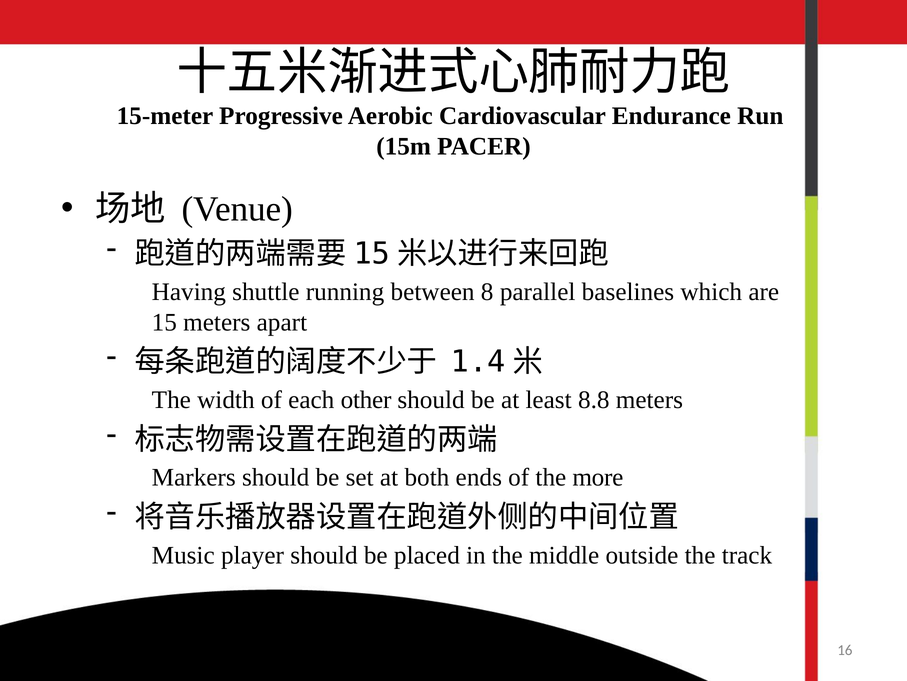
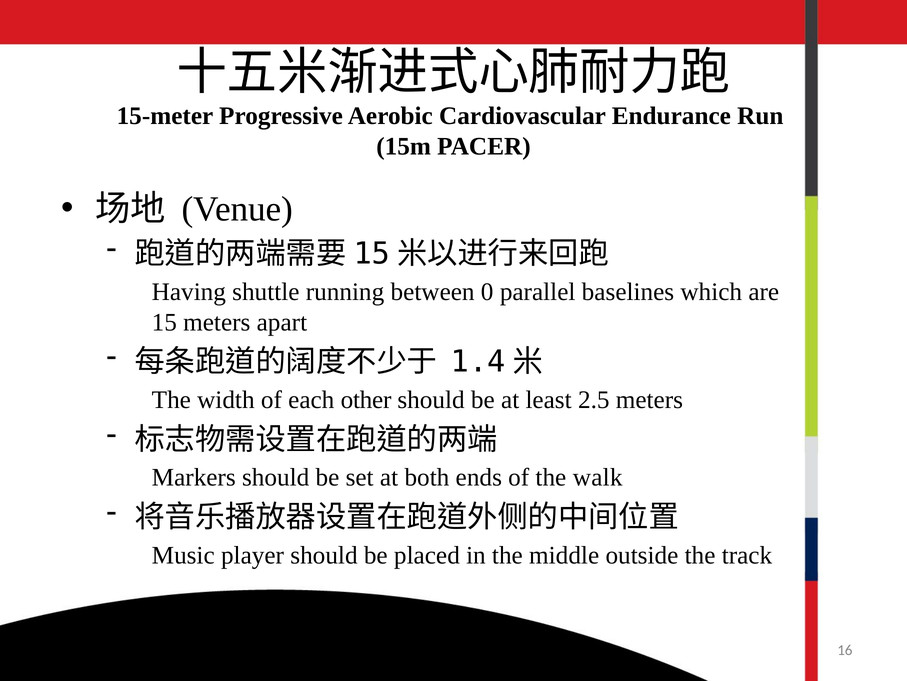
8: 8 -> 0
8.8: 8.8 -> 2.5
more: more -> walk
